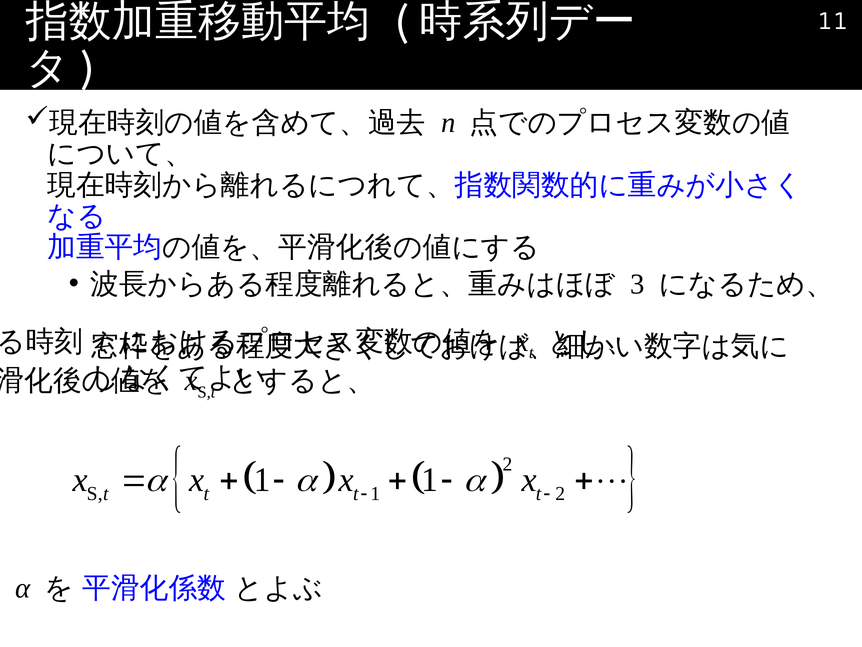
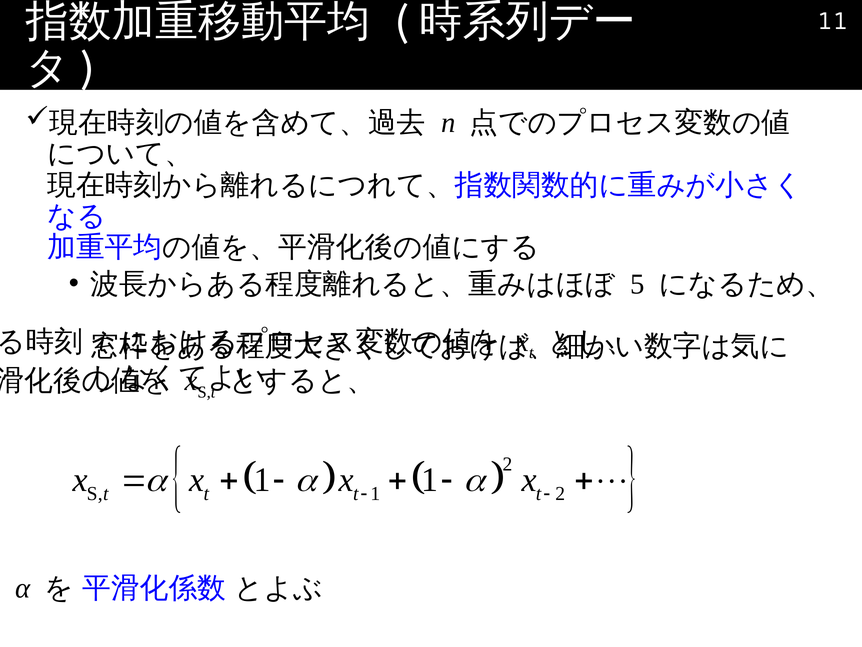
3: 3 -> 5
